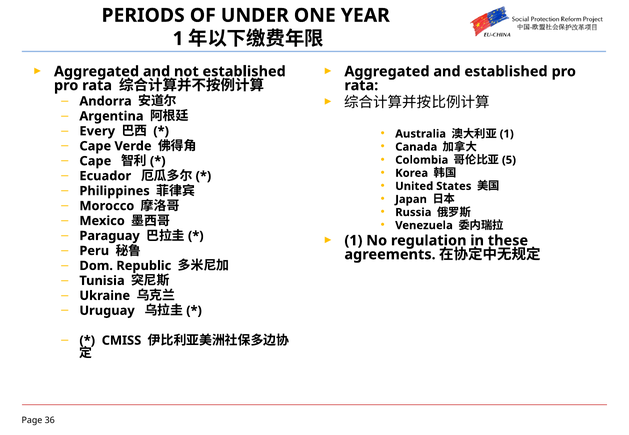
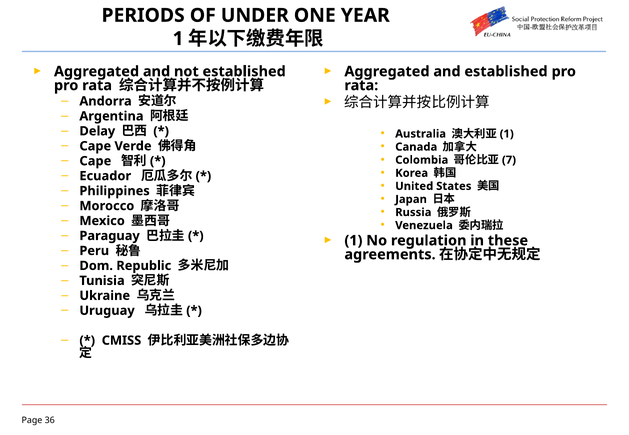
Every: Every -> Delay
5: 5 -> 7
